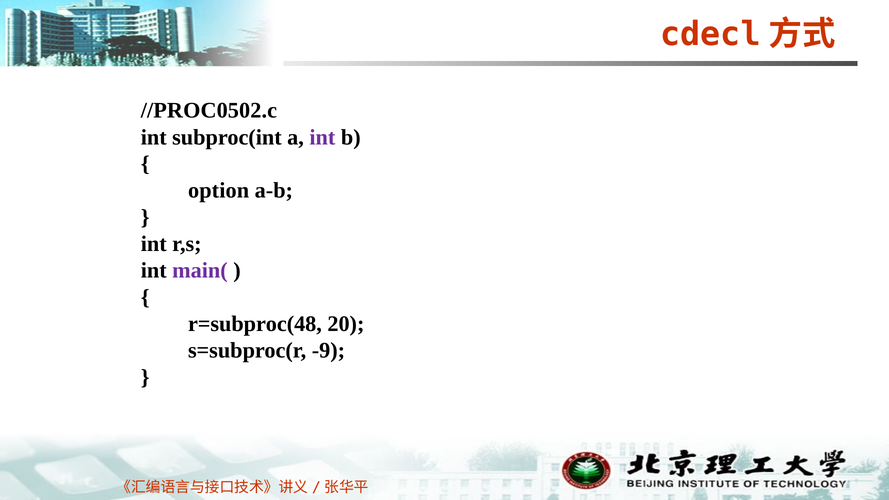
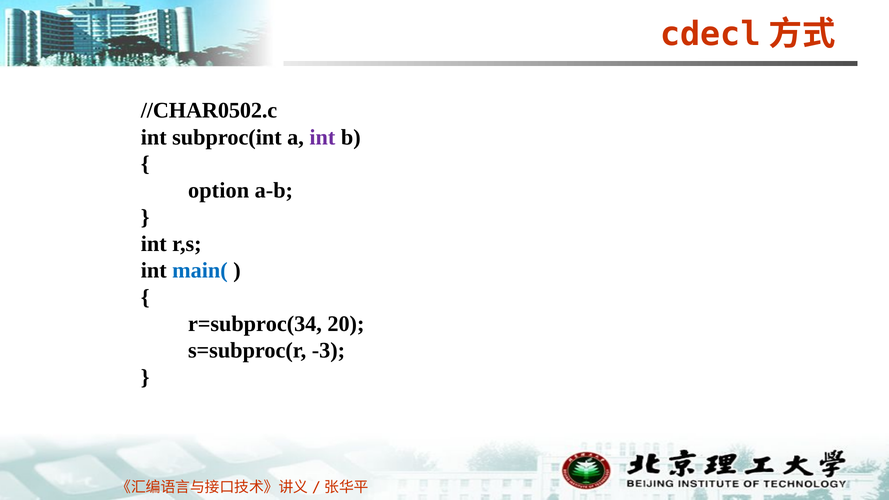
//PROC0502.c: //PROC0502.c -> //CHAR0502.c
main( colour: purple -> blue
r=subproc(48: r=subproc(48 -> r=subproc(34
-9: -9 -> -3
